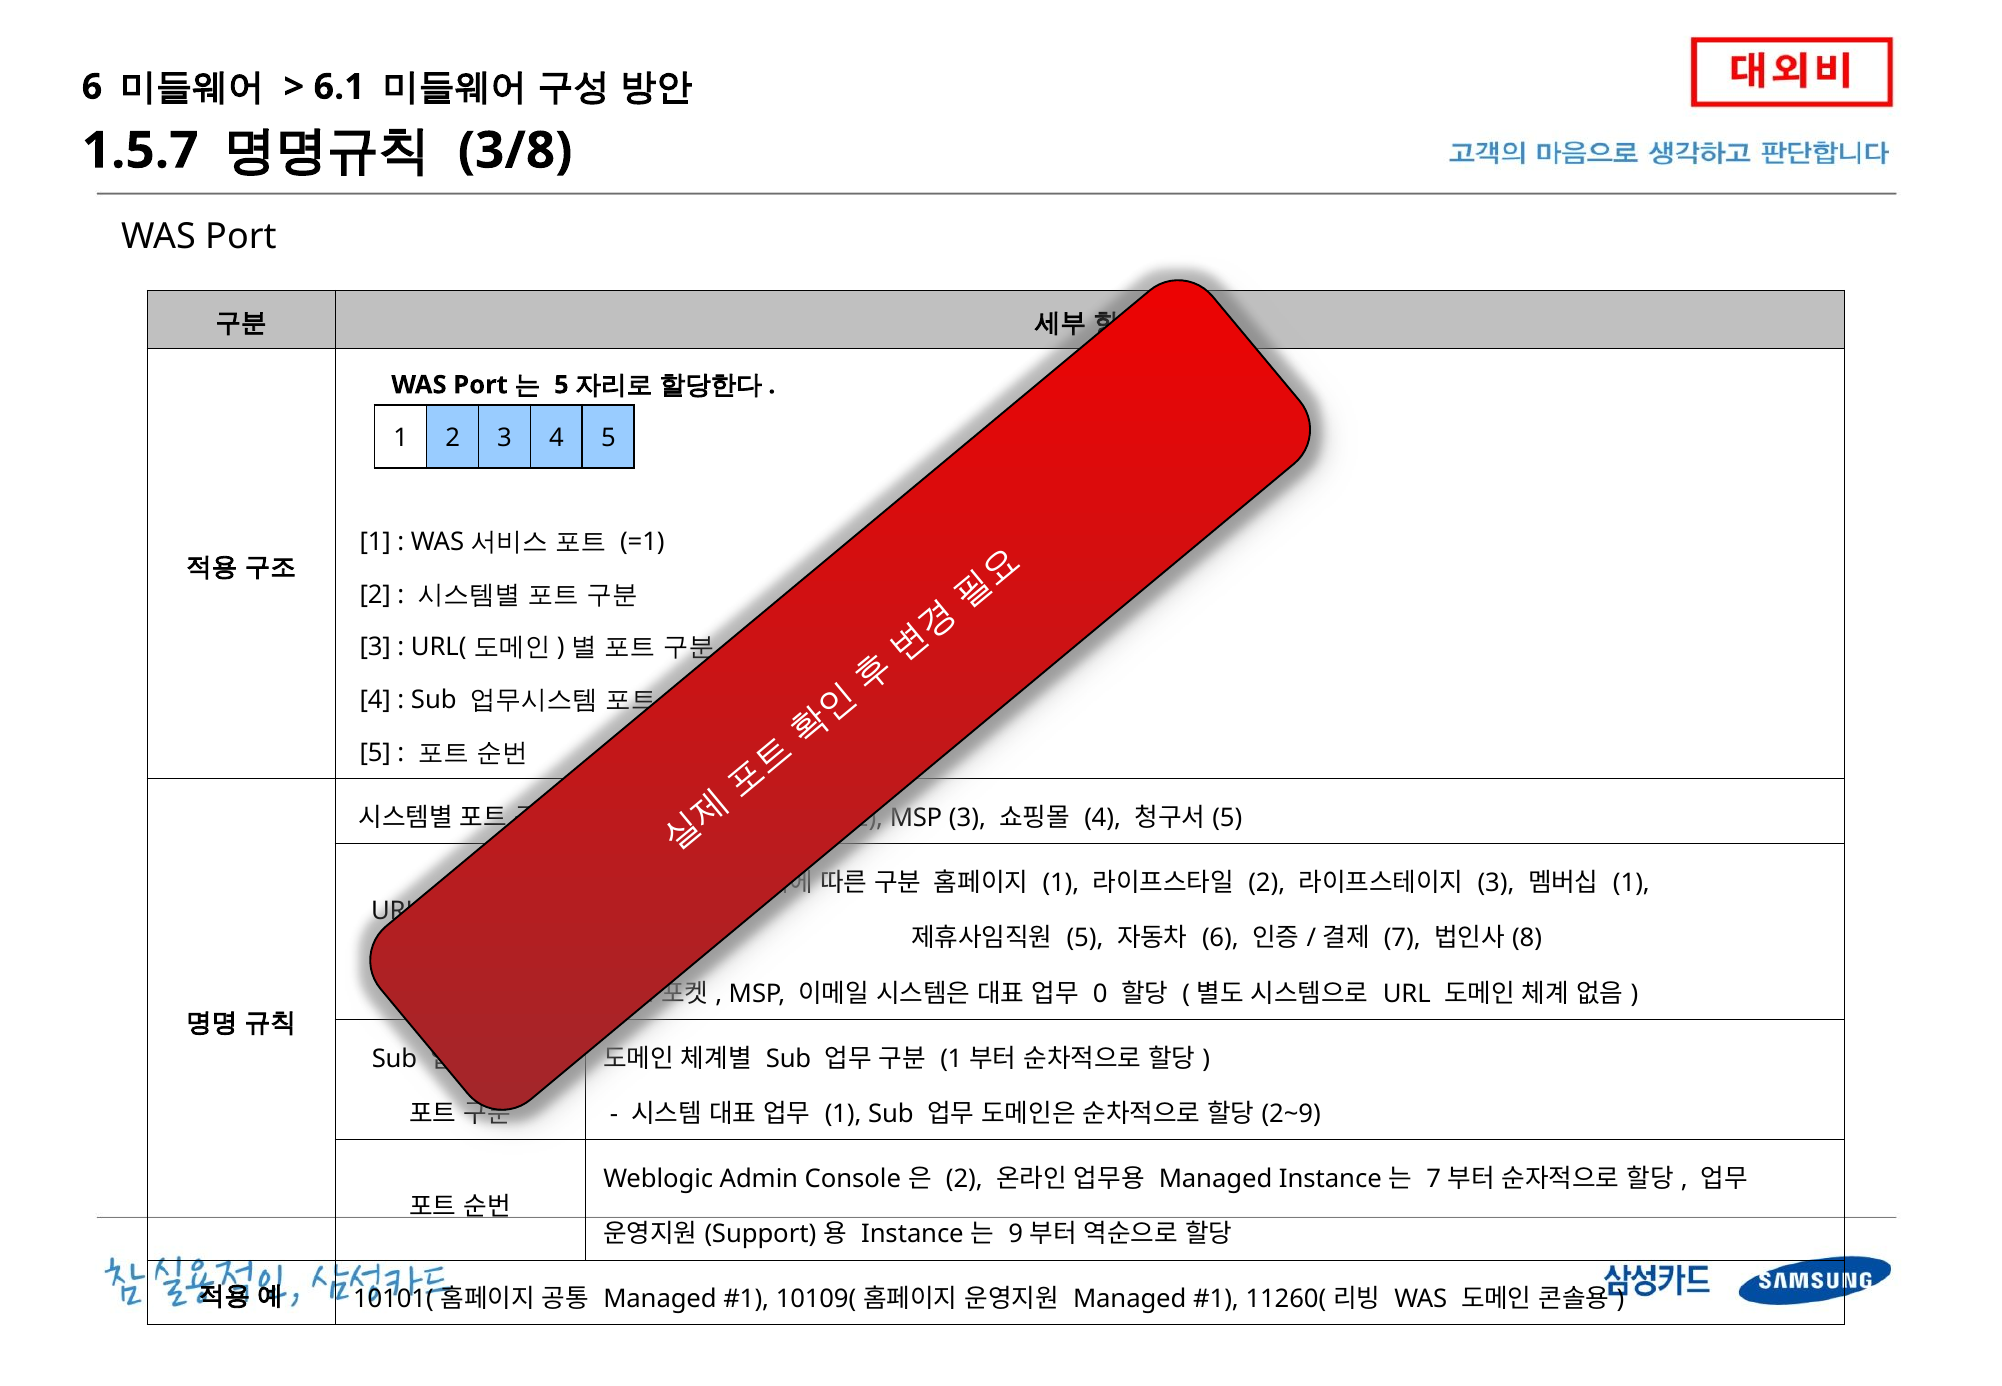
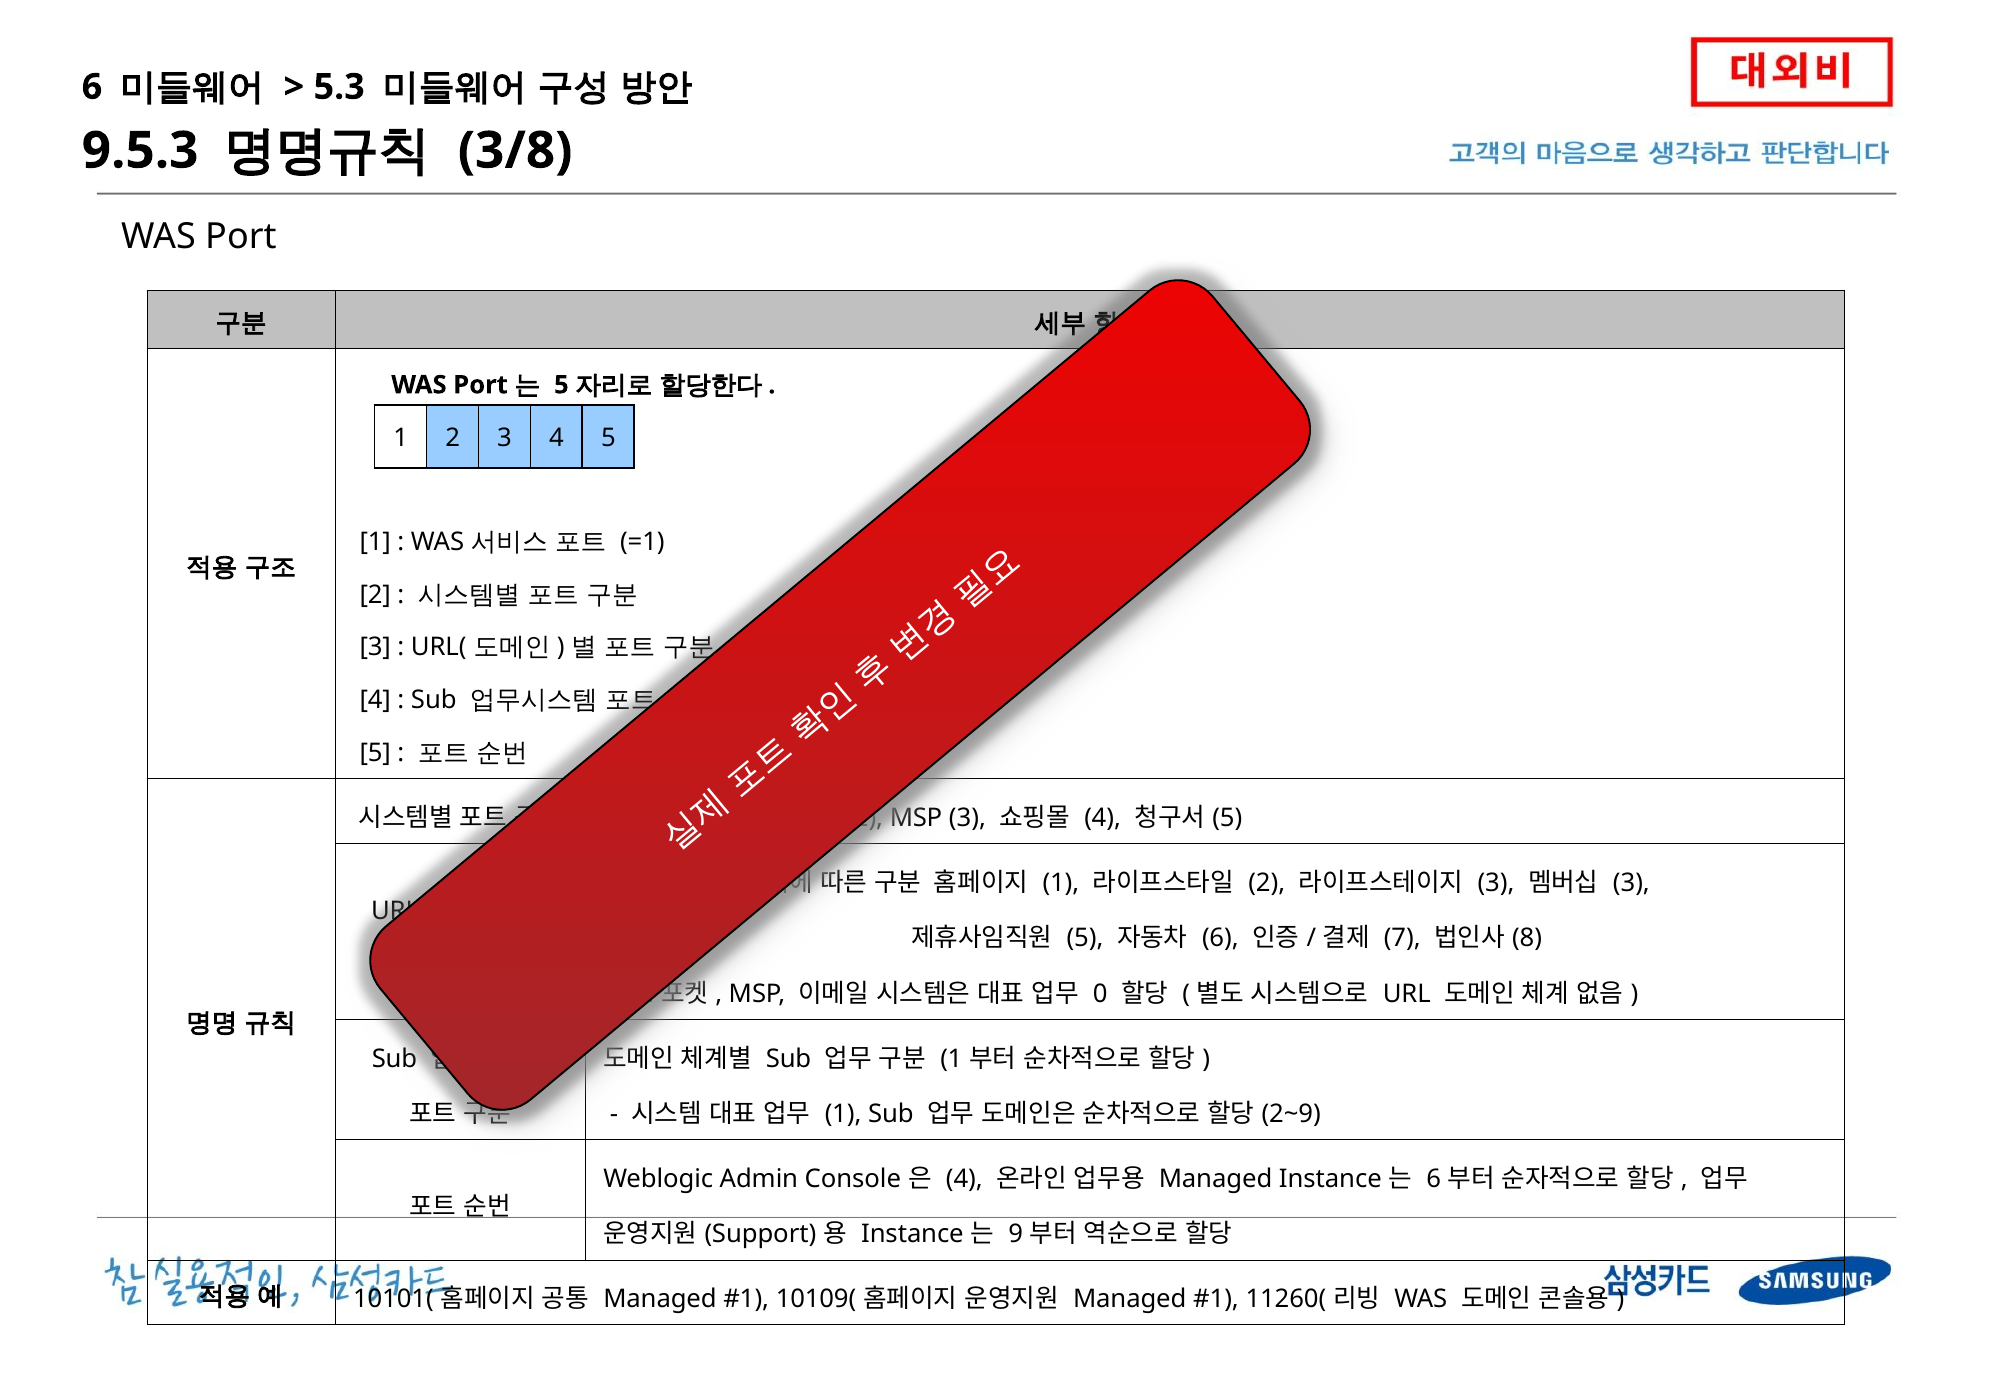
6.1: 6.1 -> 5.3
1.5.7: 1.5.7 -> 9.5.3
1 at (1631, 883): 1 -> 3
2 at (964, 1179): 2 -> 4
7 at (1434, 1179): 7 -> 6
